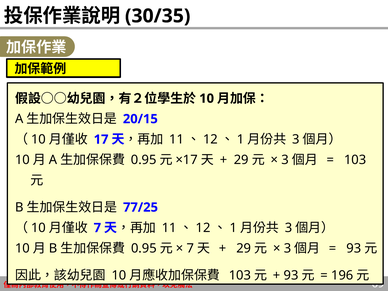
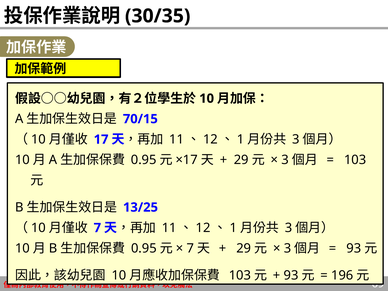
20/15: 20/15 -> 70/15
77/25: 77/25 -> 13/25
